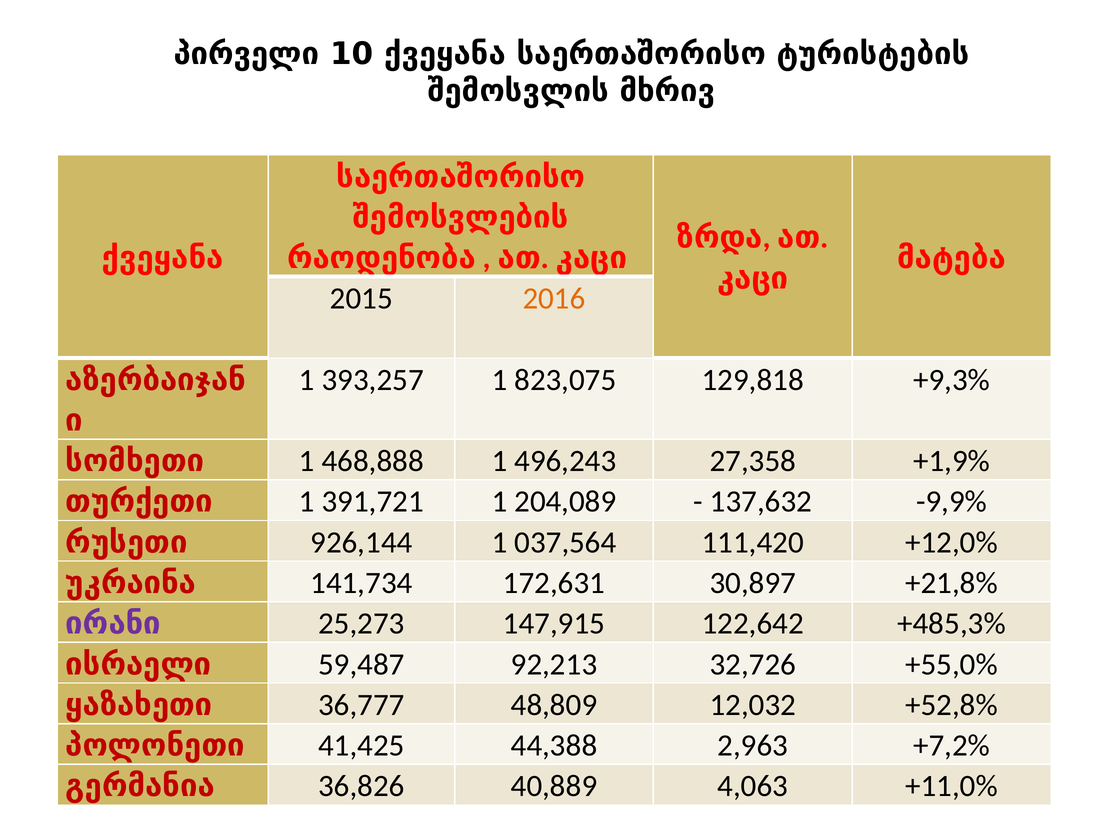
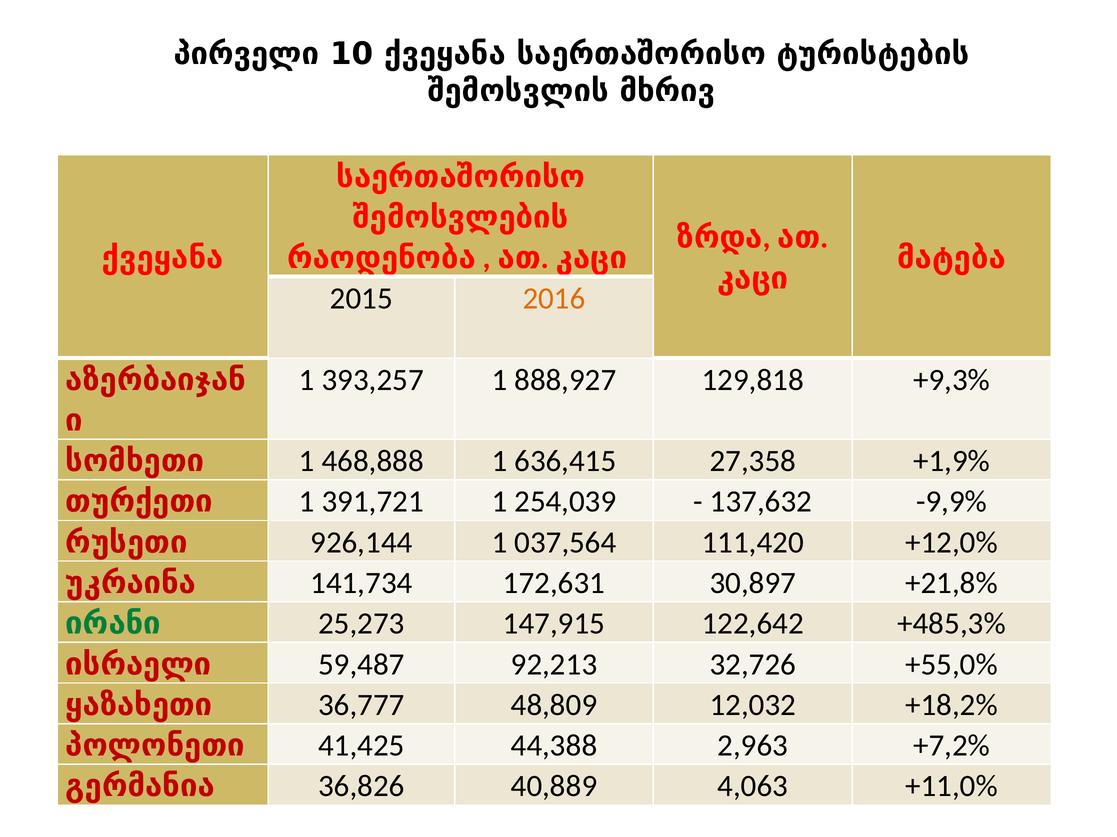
823,075: 823,075 -> 888,927
496,243: 496,243 -> 636,415
204,089: 204,089 -> 254,039
ირანი colour: purple -> green
+52,8%: +52,8% -> +18,2%
